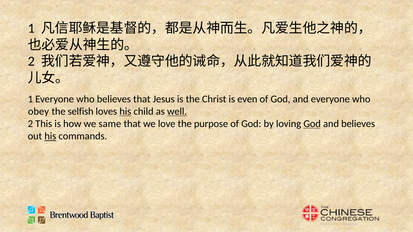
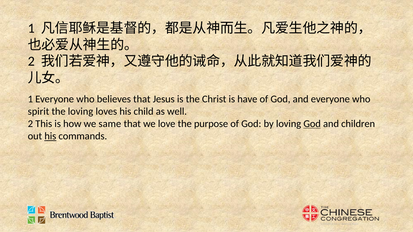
even: even -> have
obey: obey -> spirit
the selfish: selfish -> loving
his at (125, 112) underline: present -> none
well underline: present -> none
and believes: believes -> children
